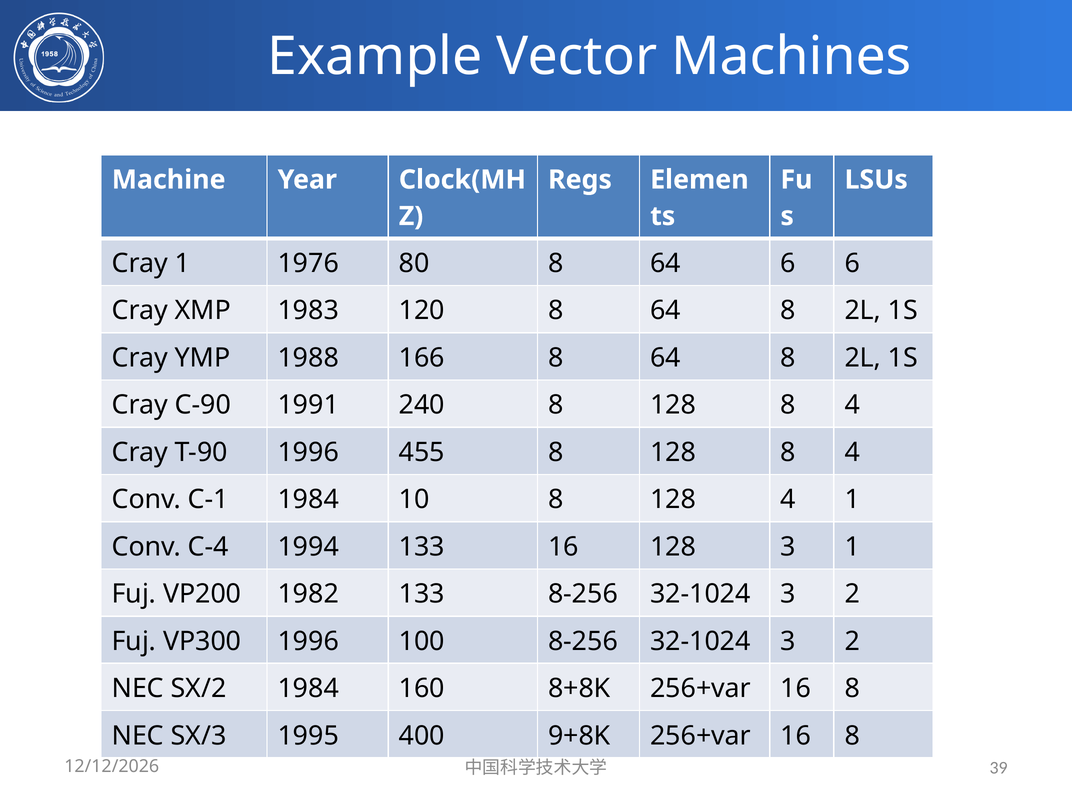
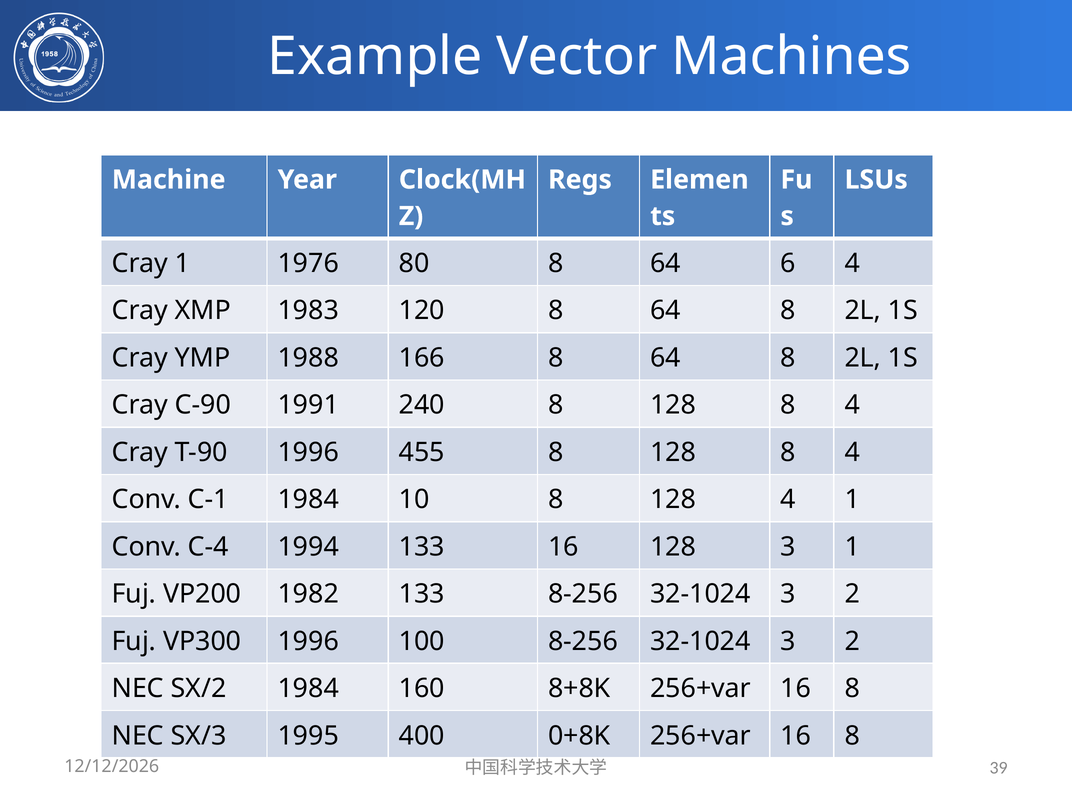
6 6: 6 -> 4
9+8K: 9+8K -> 0+8K
